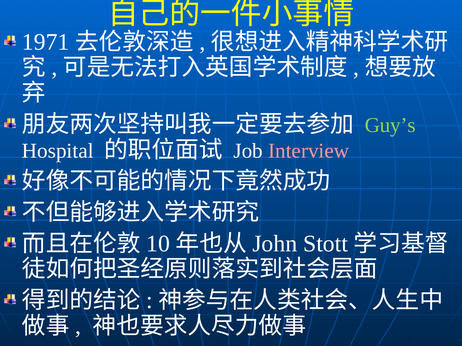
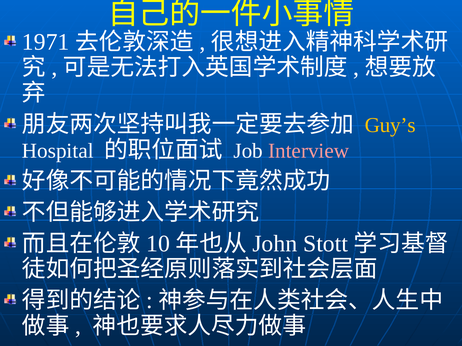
Guy’s colour: light green -> yellow
